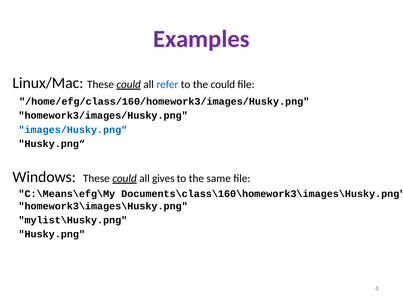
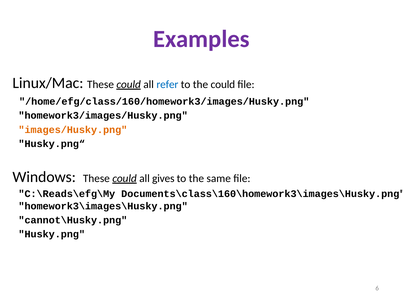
images/Husky.png colour: blue -> orange
C:\Means\efg\My: C:\Means\efg\My -> C:\Reads\efg\My
mylist\Husky.png: mylist\Husky.png -> cannot\Husky.png
